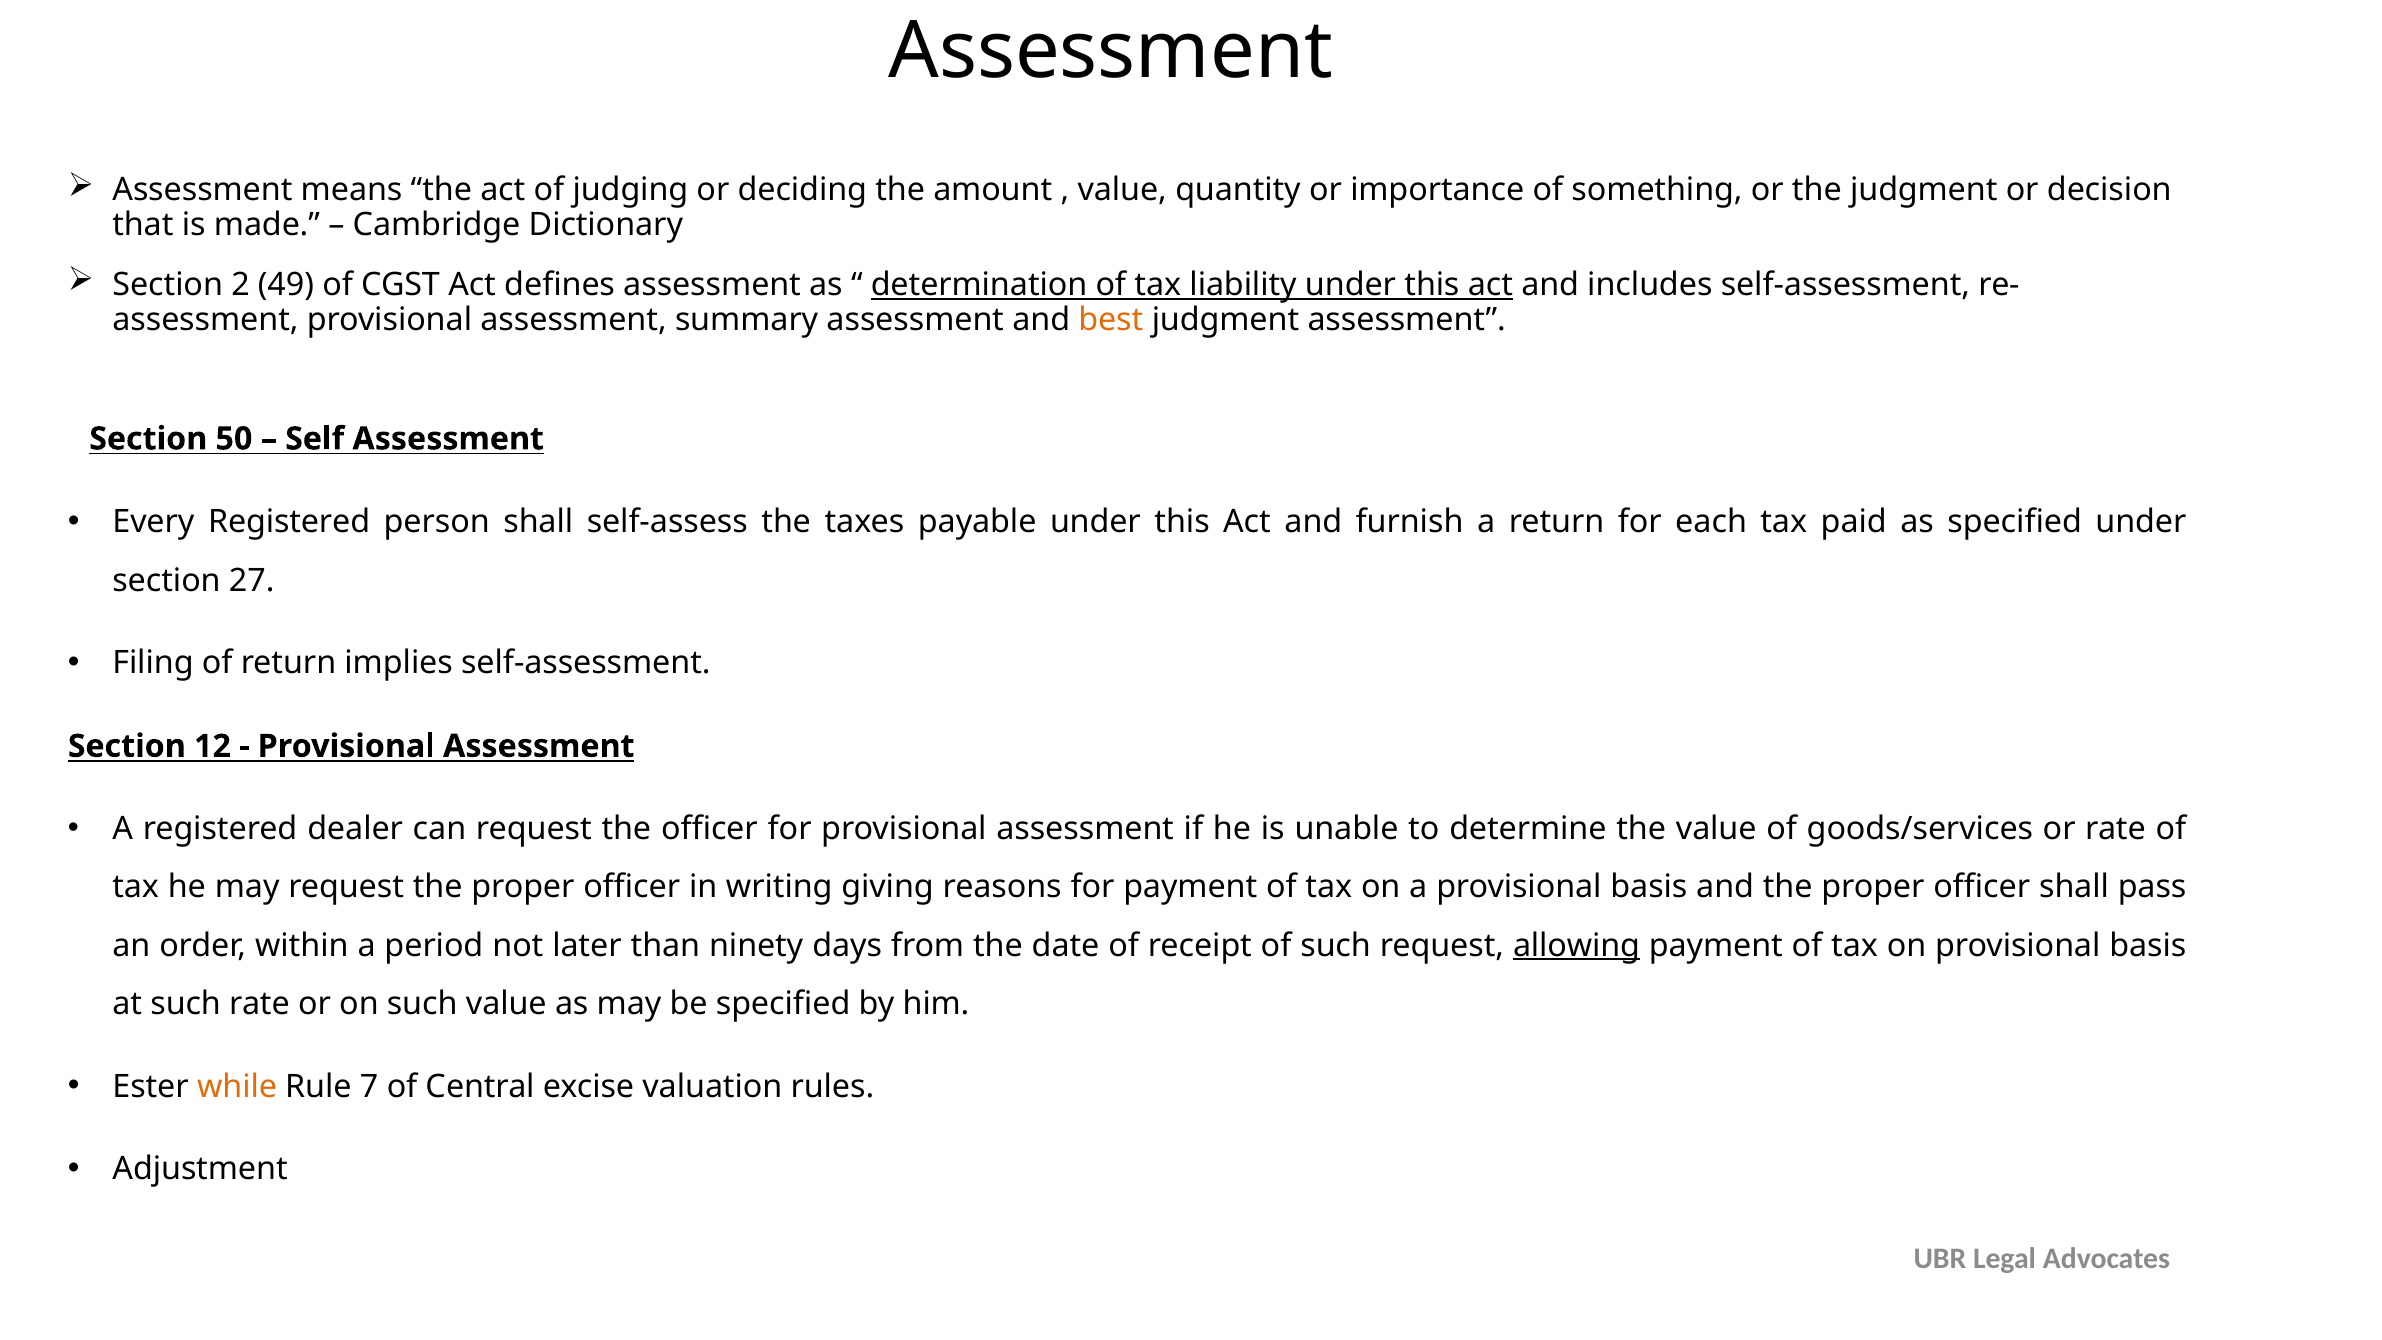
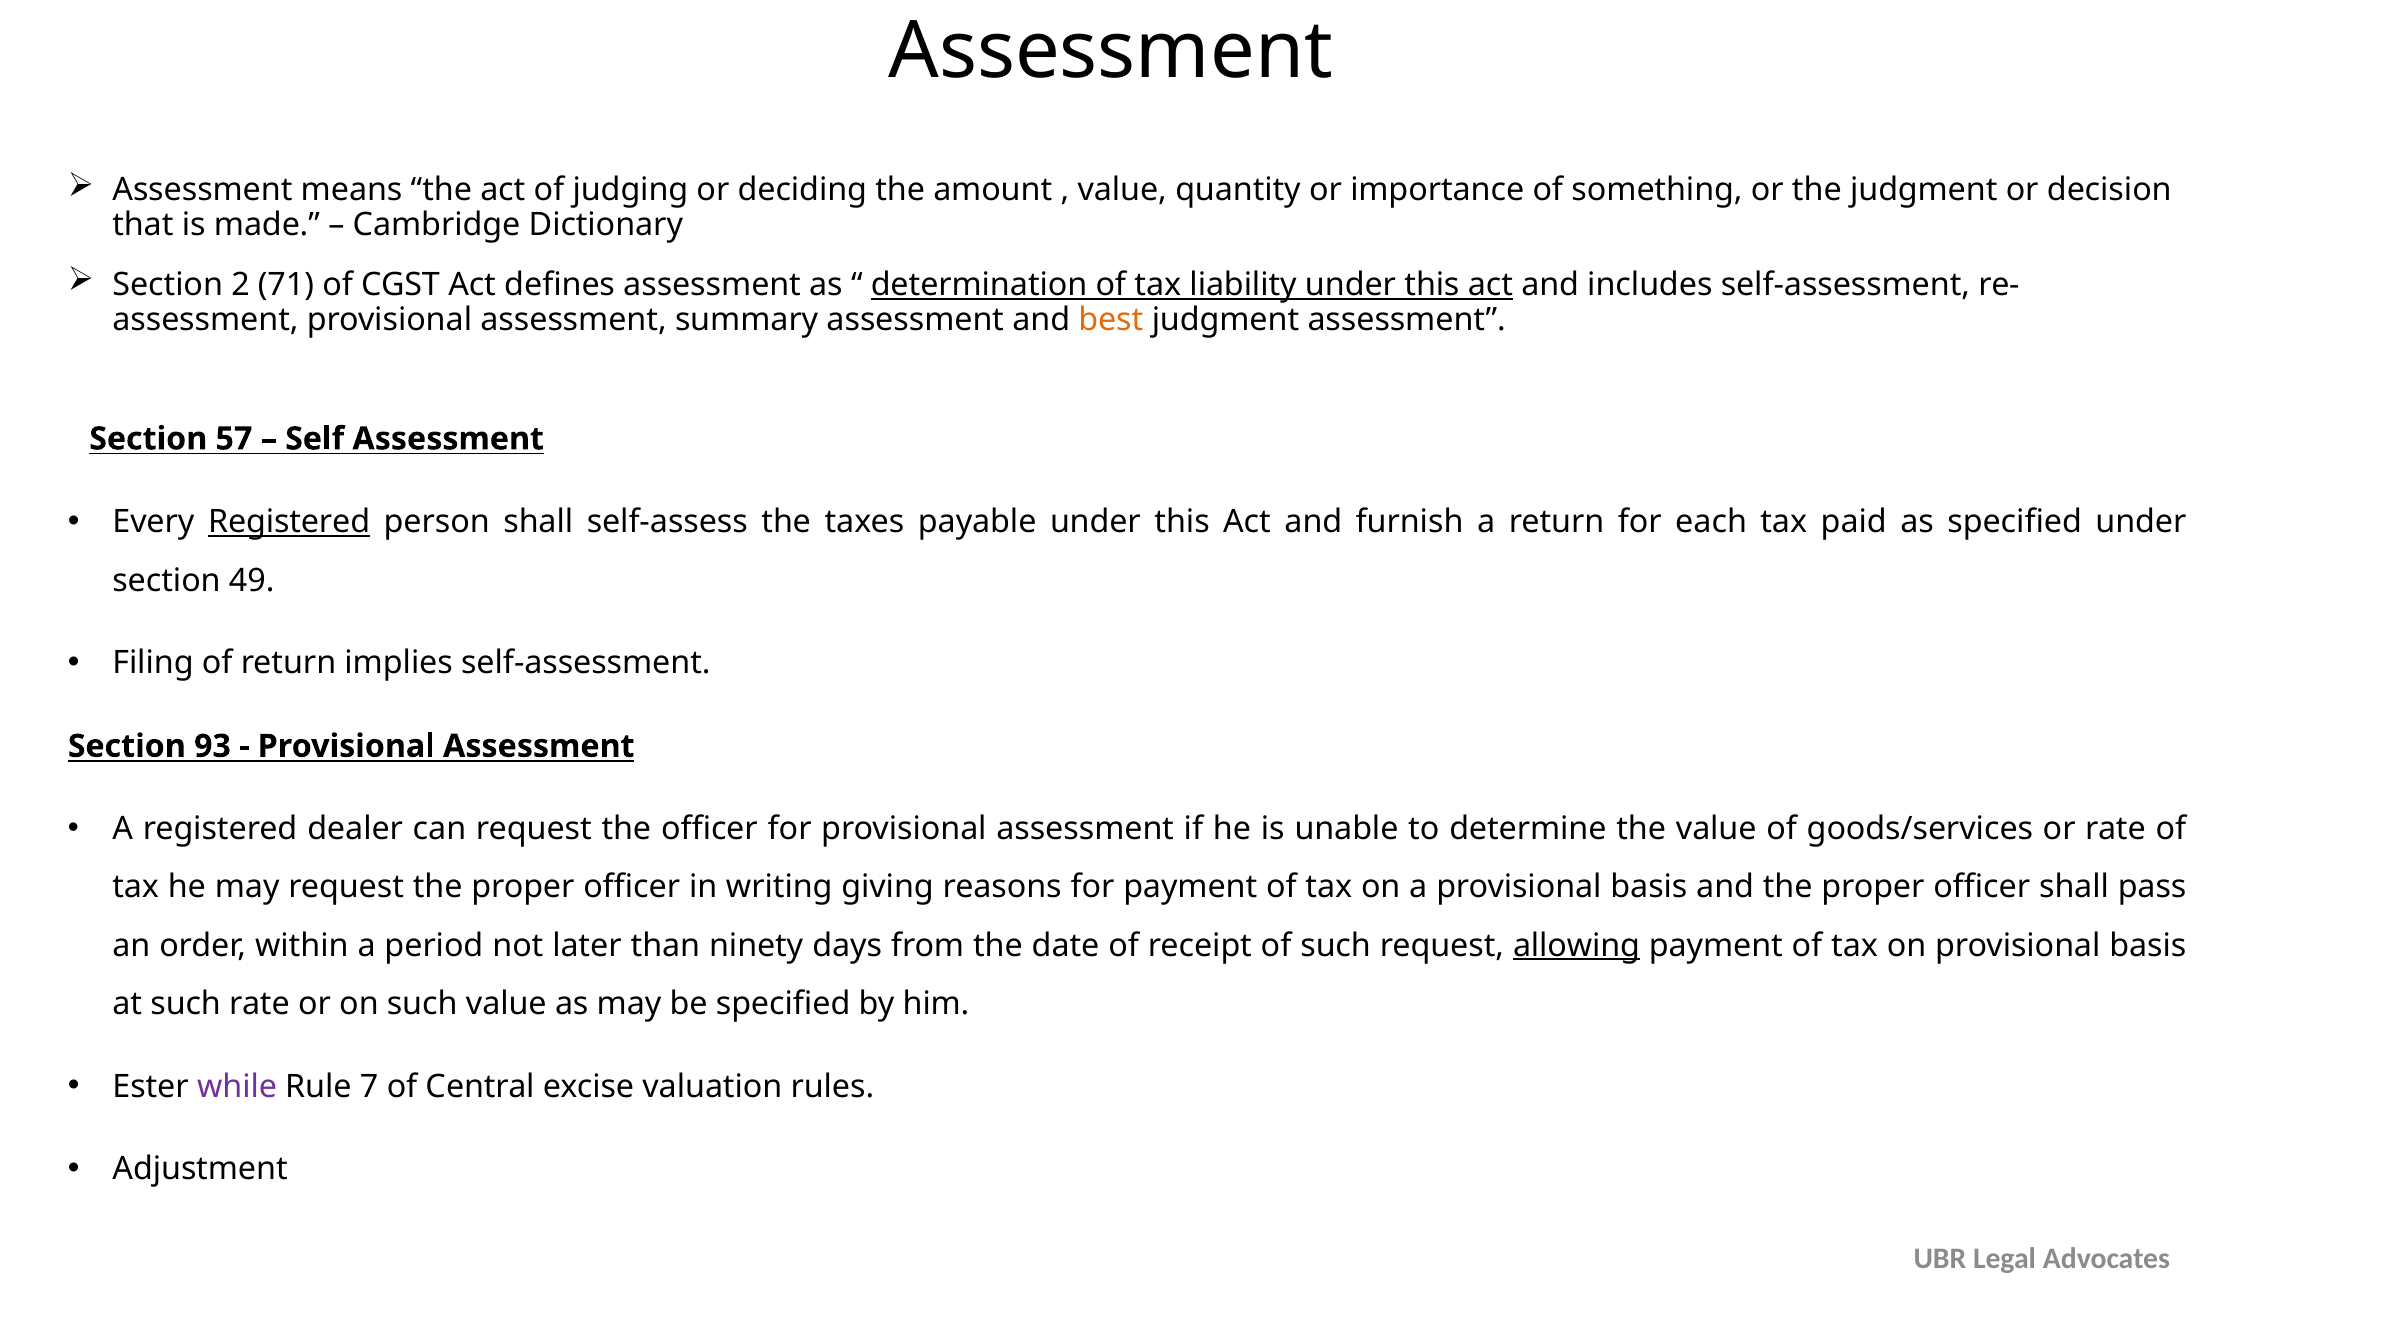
49: 49 -> 71
50: 50 -> 57
Registered at (289, 522) underline: none -> present
27: 27 -> 49
12: 12 -> 93
while colour: orange -> purple
